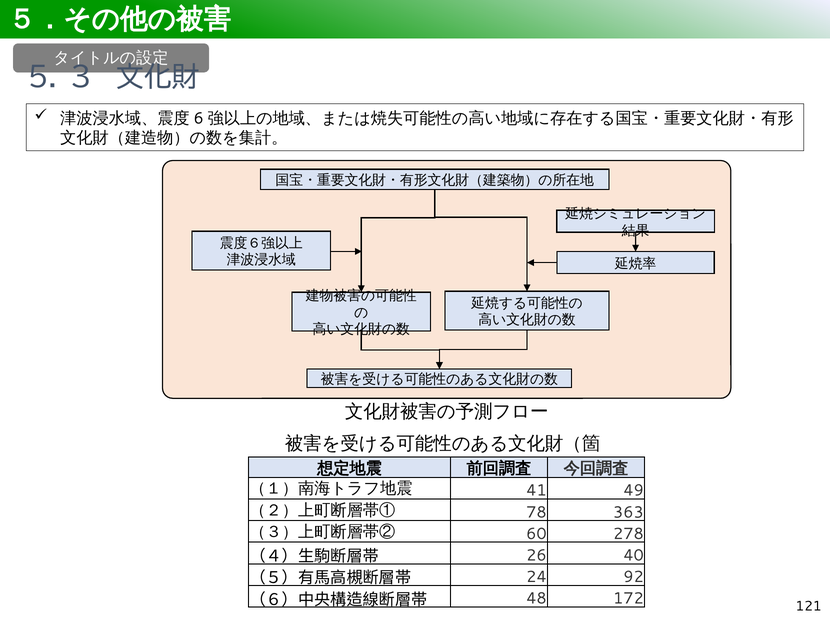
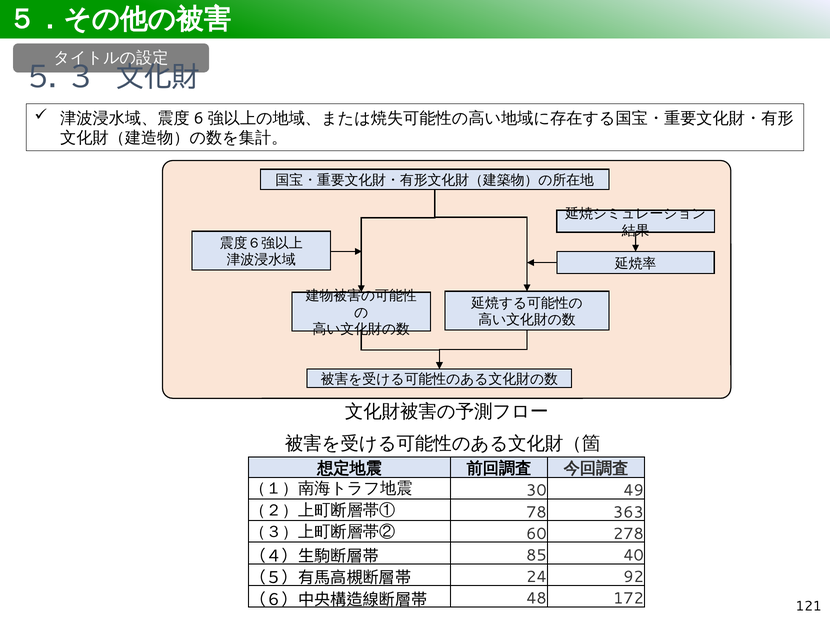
41: 41 -> 30
26: 26 -> 85
